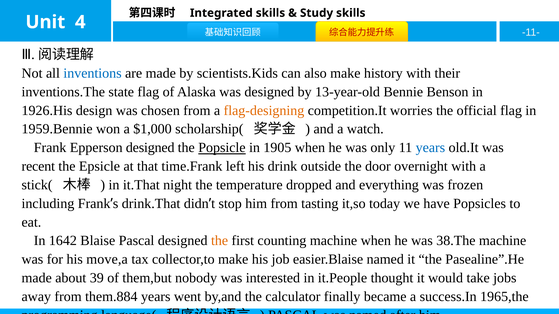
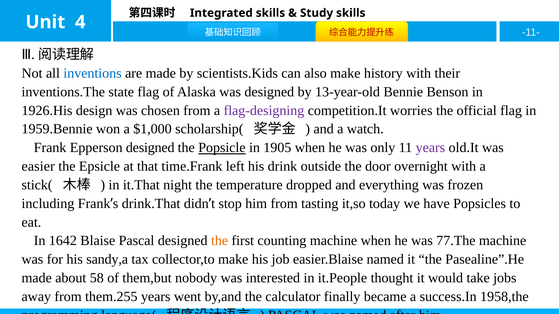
flag-designing colour: orange -> purple
years at (430, 148) colour: blue -> purple
recent: recent -> easier
38.The: 38.The -> 77.The
move,a: move,a -> sandy,a
39: 39 -> 58
them.884: them.884 -> them.255
1965,the: 1965,the -> 1958,the
